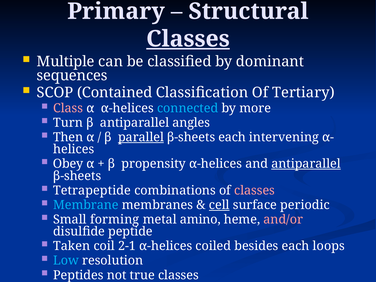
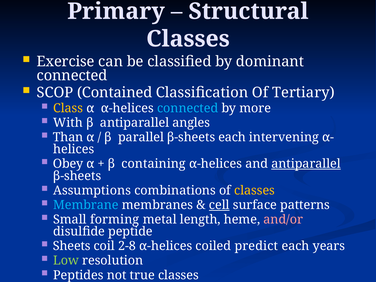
Classes at (188, 39) underline: present -> none
Multiple: Multiple -> Exercise
sequences at (72, 76): sequences -> connected
Class colour: pink -> yellow
Turn: Turn -> With
Then: Then -> Than
parallel underline: present -> none
propensity: propensity -> containing
Tetrapeptide: Tetrapeptide -> Assumptions
classes at (255, 190) colour: pink -> yellow
periodic: periodic -> patterns
amino: amino -> length
Taken: Taken -> Sheets
2-1: 2-1 -> 2-8
besides: besides -> predict
loops: loops -> years
Low colour: light blue -> light green
